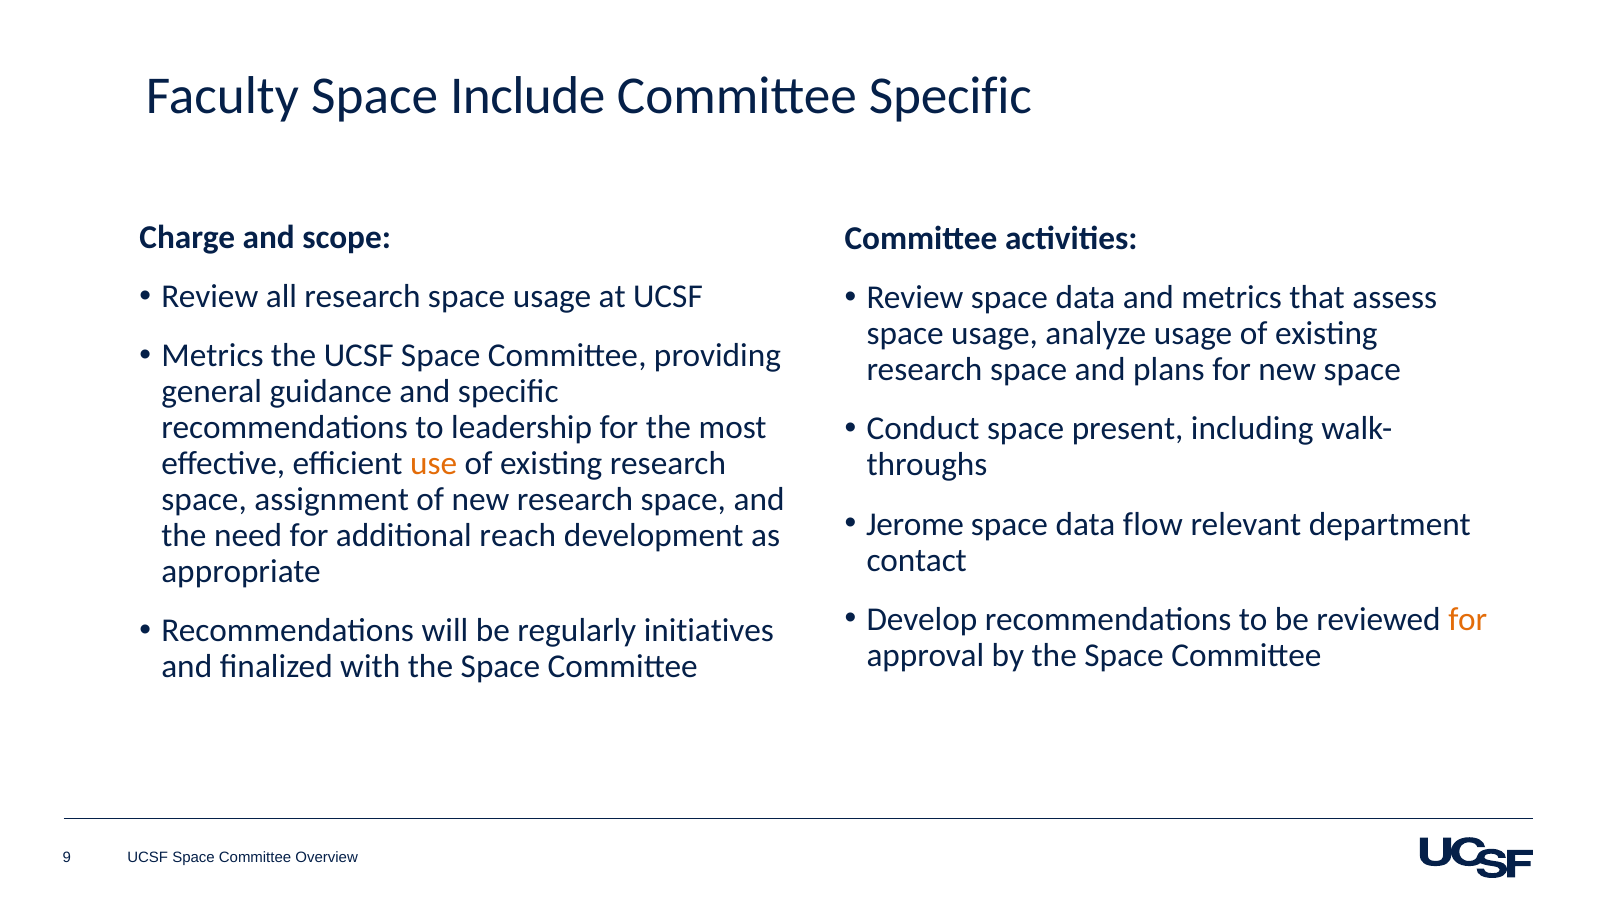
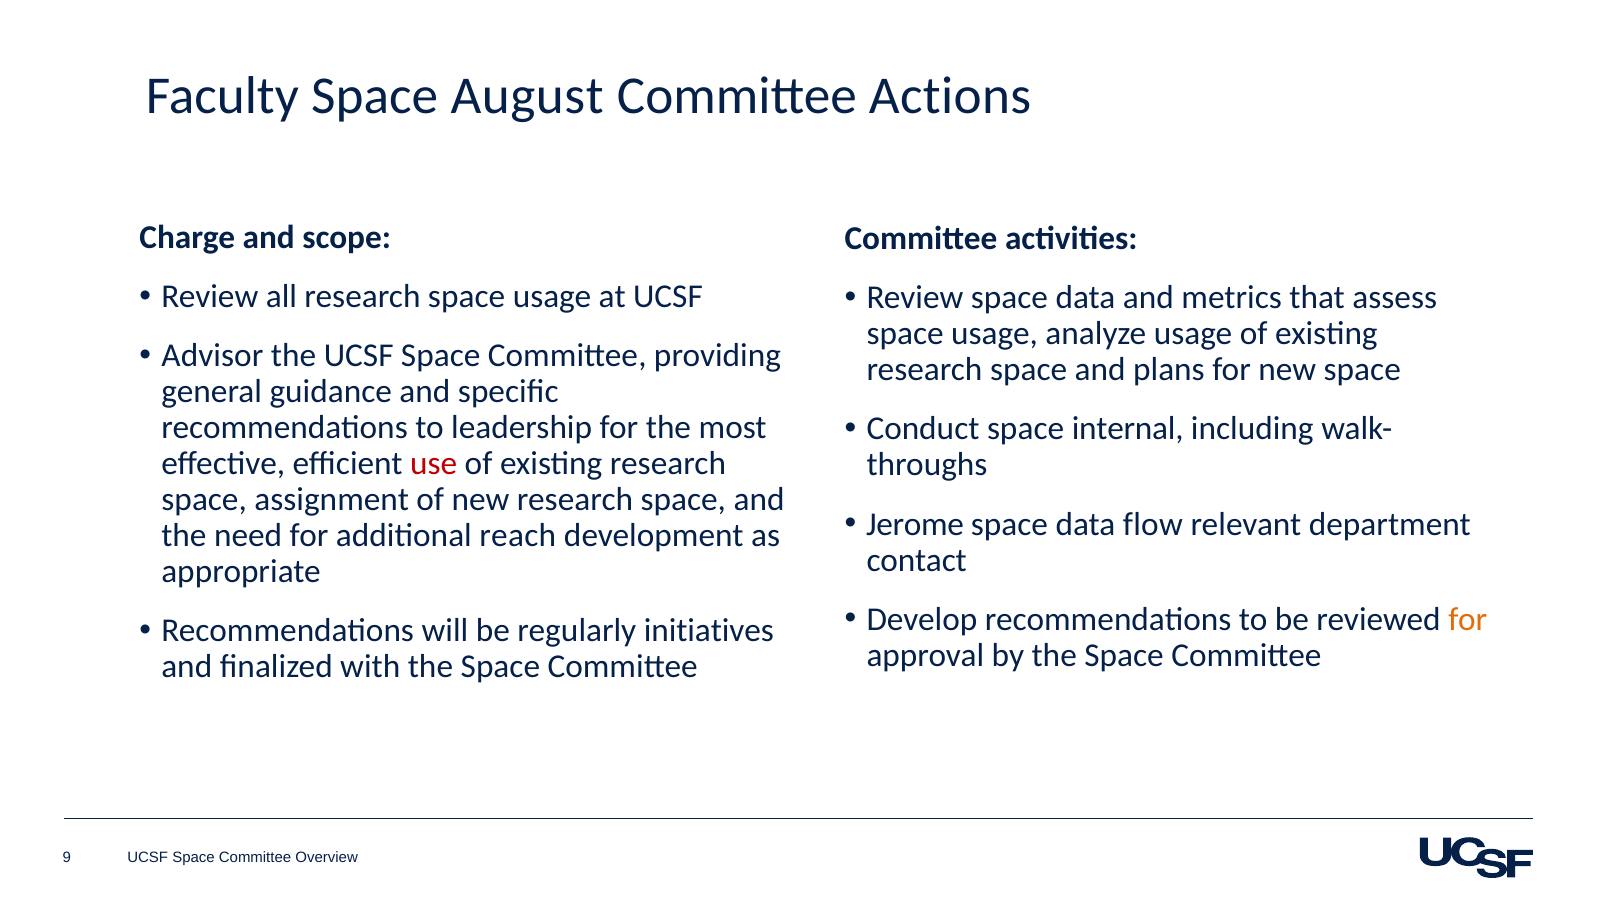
Include: Include -> August
Committee Specific: Specific -> Actions
Metrics at (212, 356): Metrics -> Advisor
present: present -> internal
use colour: orange -> red
